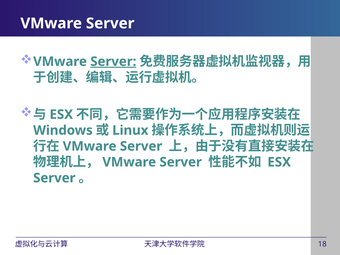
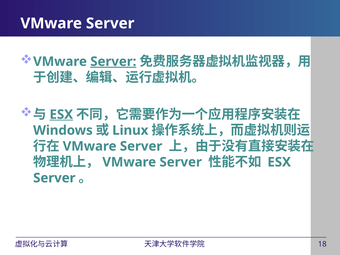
ESX at (61, 114) underline: none -> present
